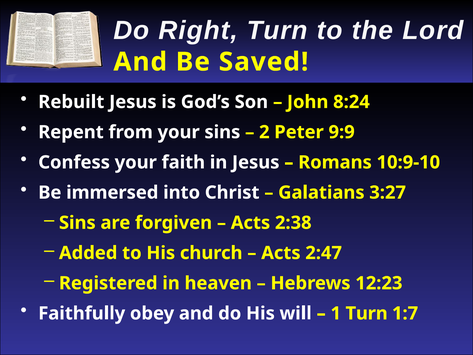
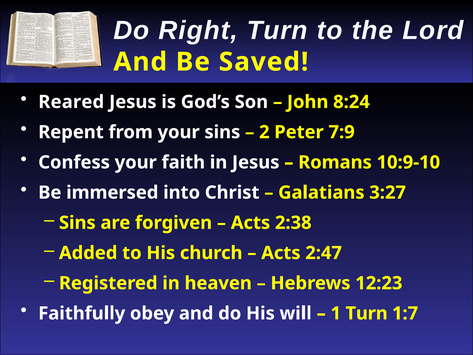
Rebuilt: Rebuilt -> Reared
9:9: 9:9 -> 7:9
